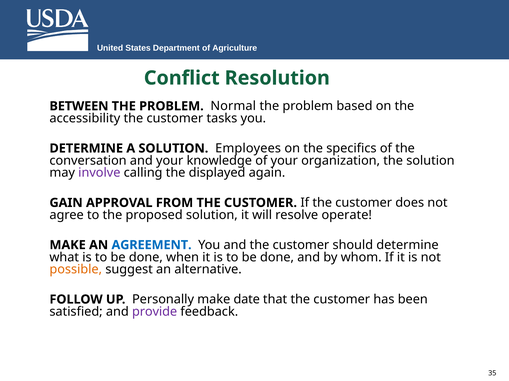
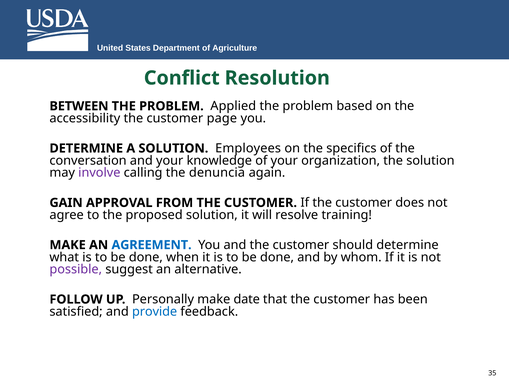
Normal: Normal -> Applied
tasks: tasks -> page
displayed: displayed -> denuncia
operate: operate -> training
possible colour: orange -> purple
provide colour: purple -> blue
